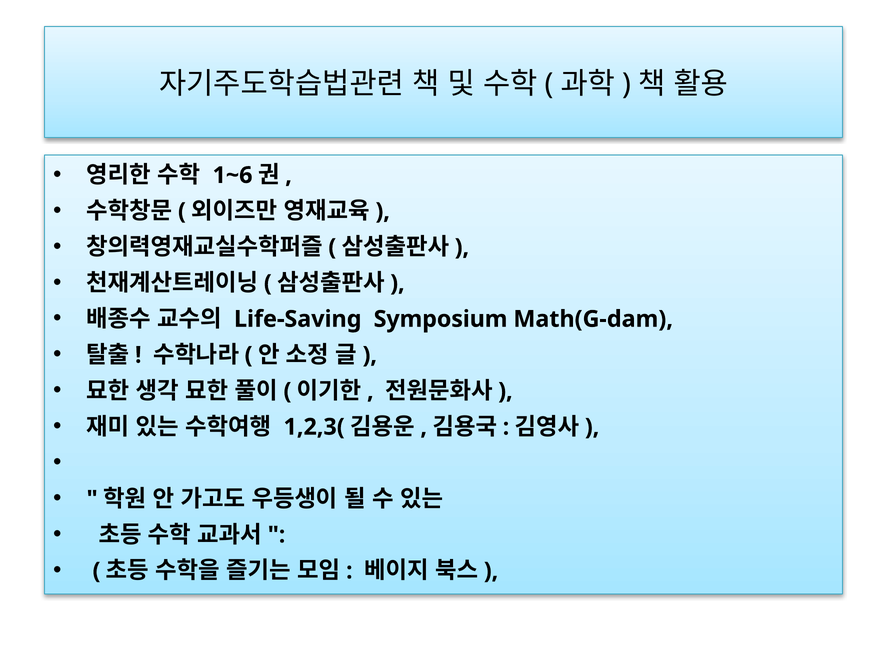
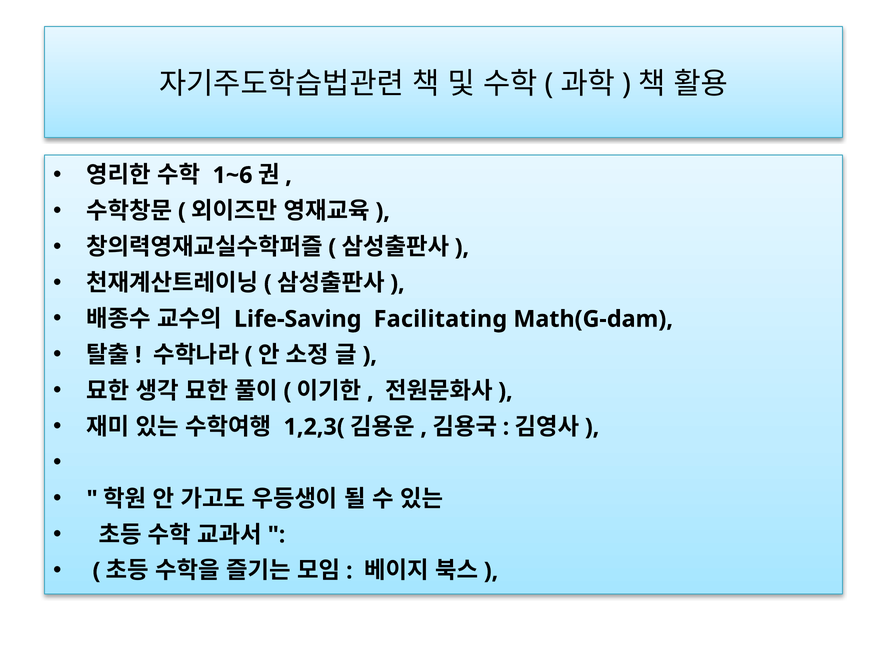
Symposium: Symposium -> Facilitating
